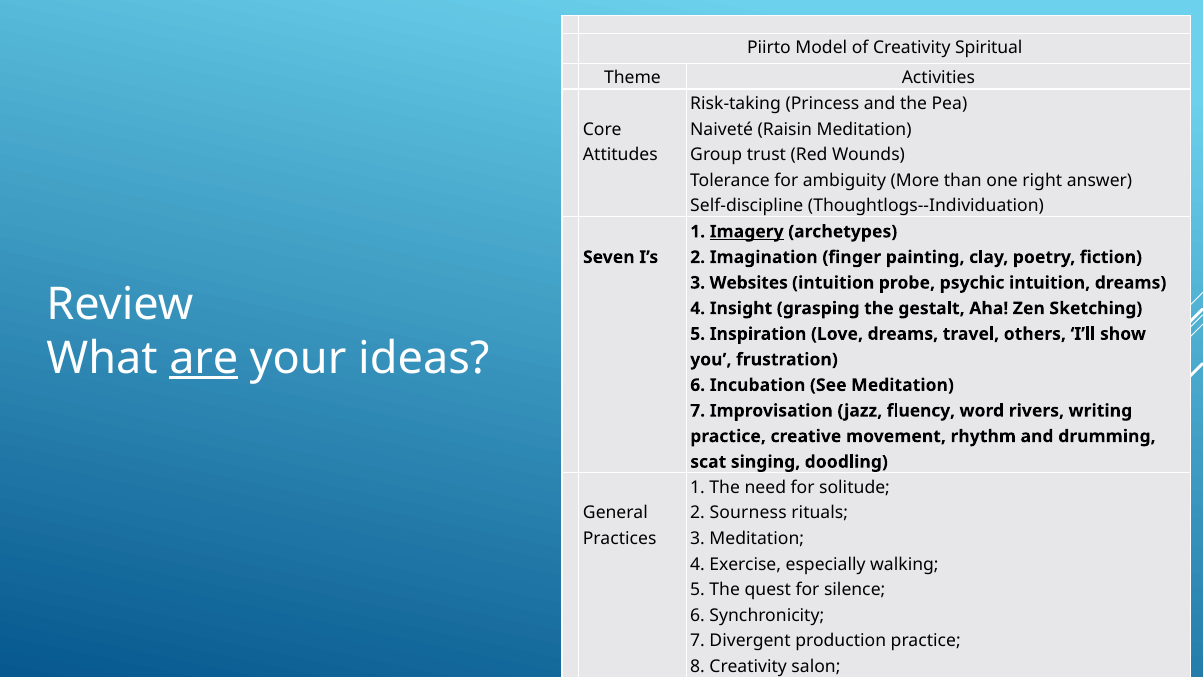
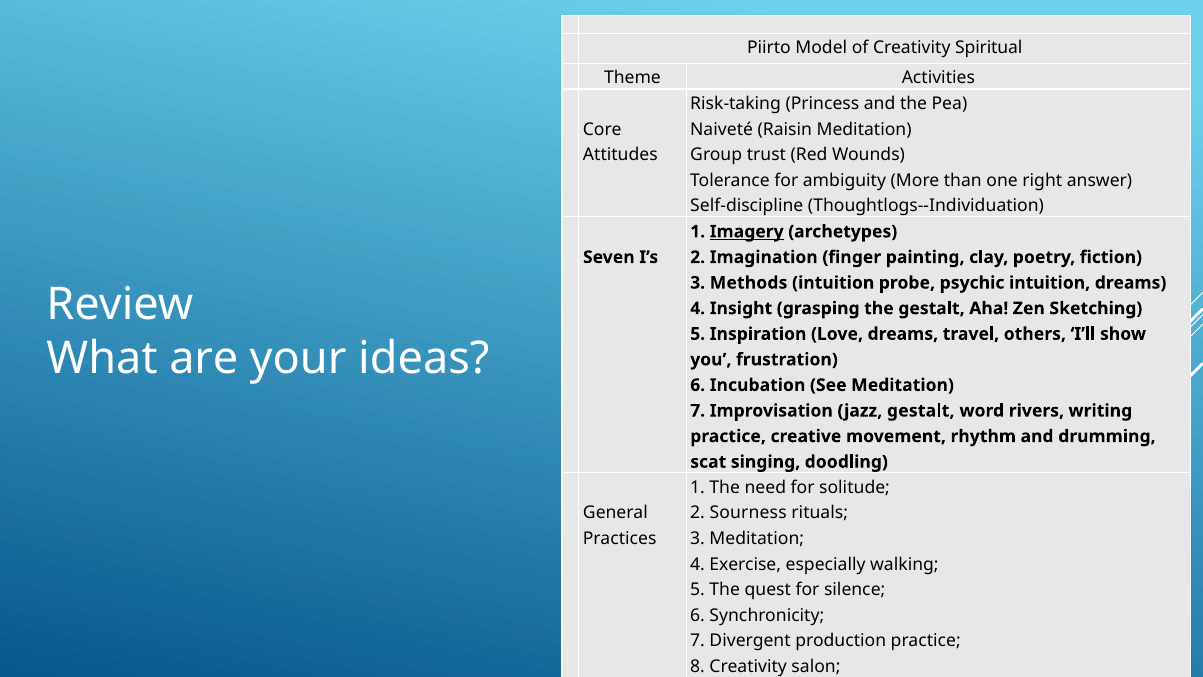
Websites: Websites -> Methods
are underline: present -> none
jazz fluency: fluency -> gestalt
